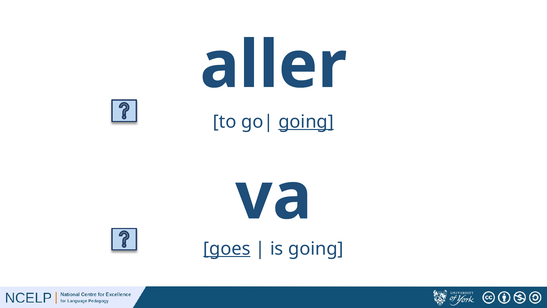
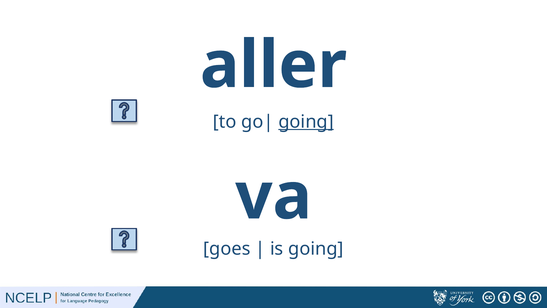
goes underline: present -> none
